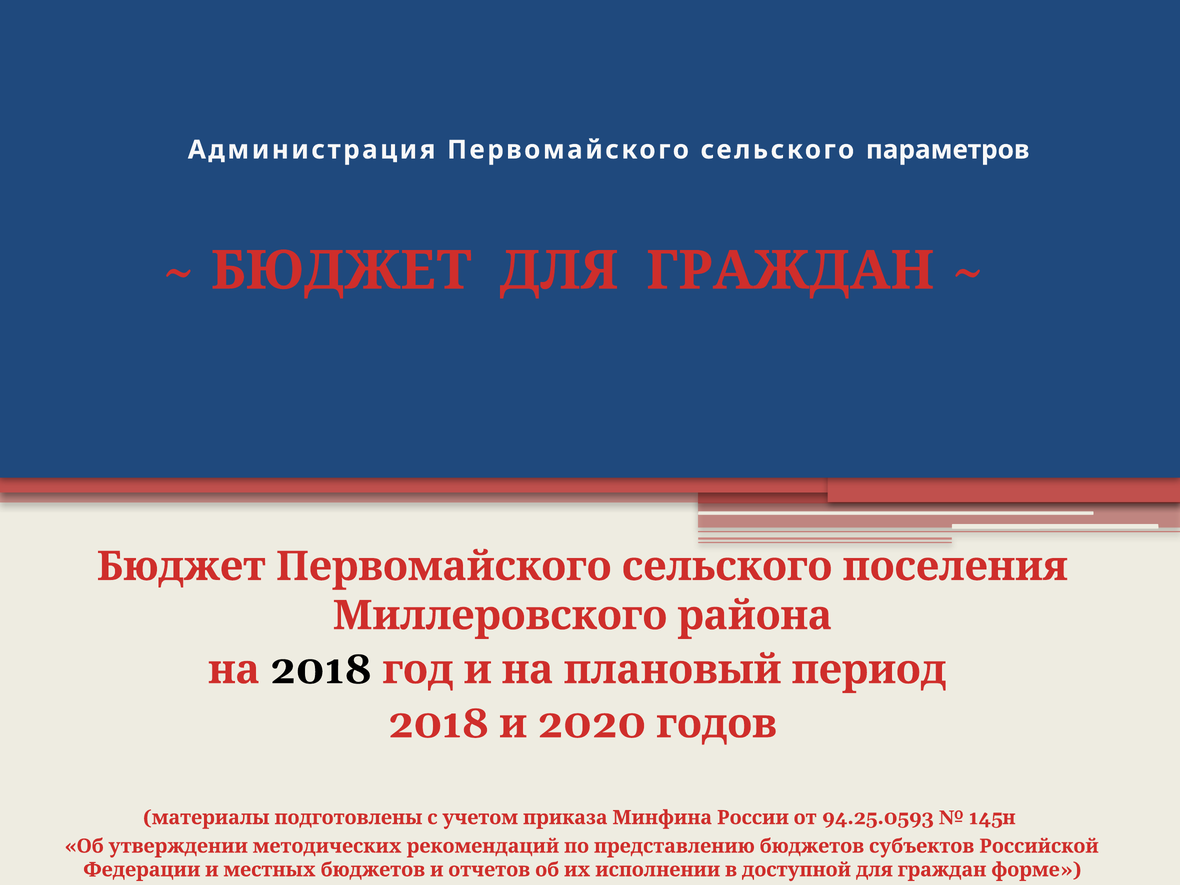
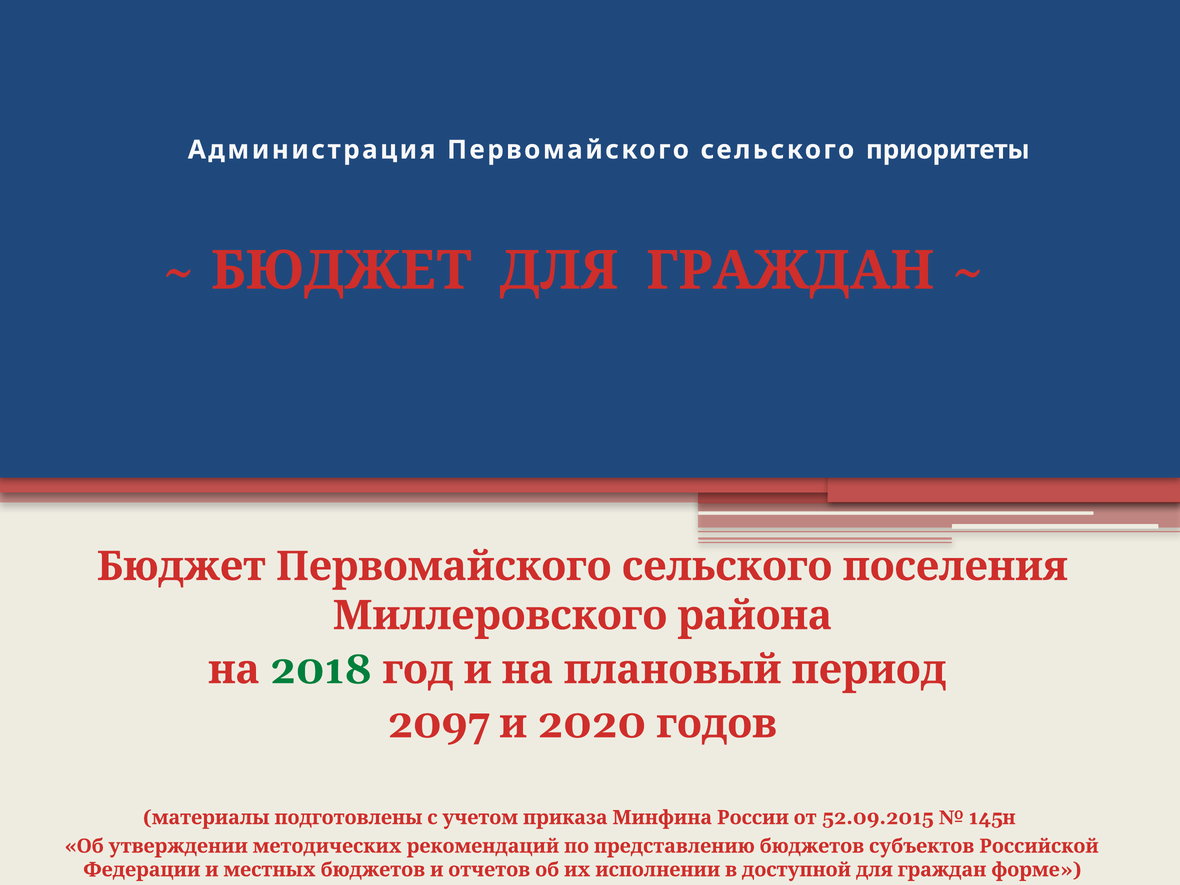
параметров: параметров -> приоритеты
2018 at (321, 670) colour: black -> green
2018 at (439, 724): 2018 -> 2097
94.25.0593: 94.25.0593 -> 52.09.2015
